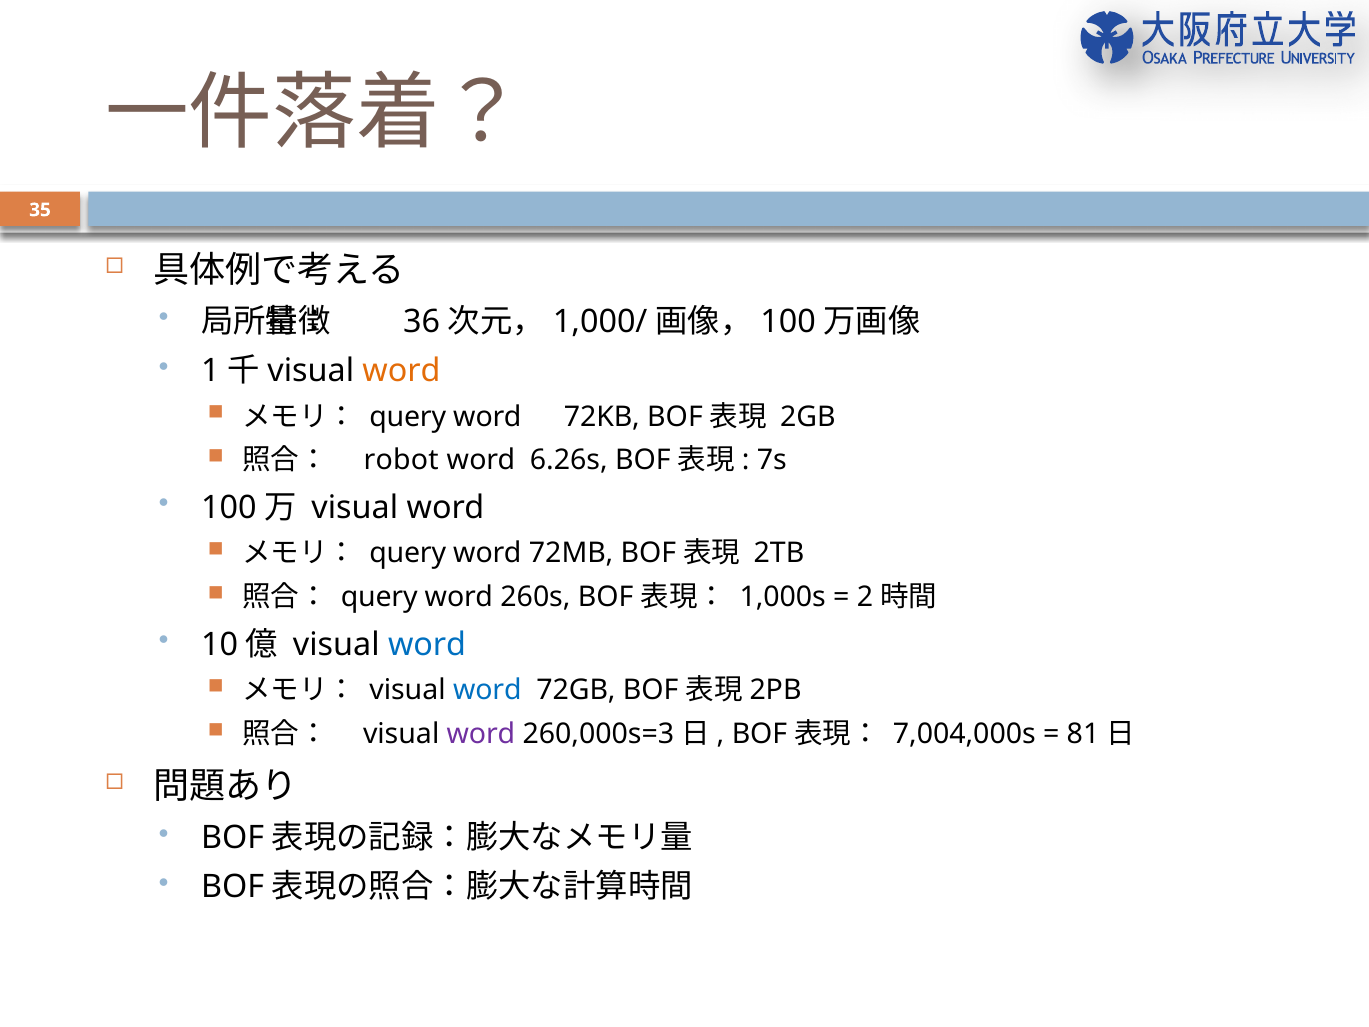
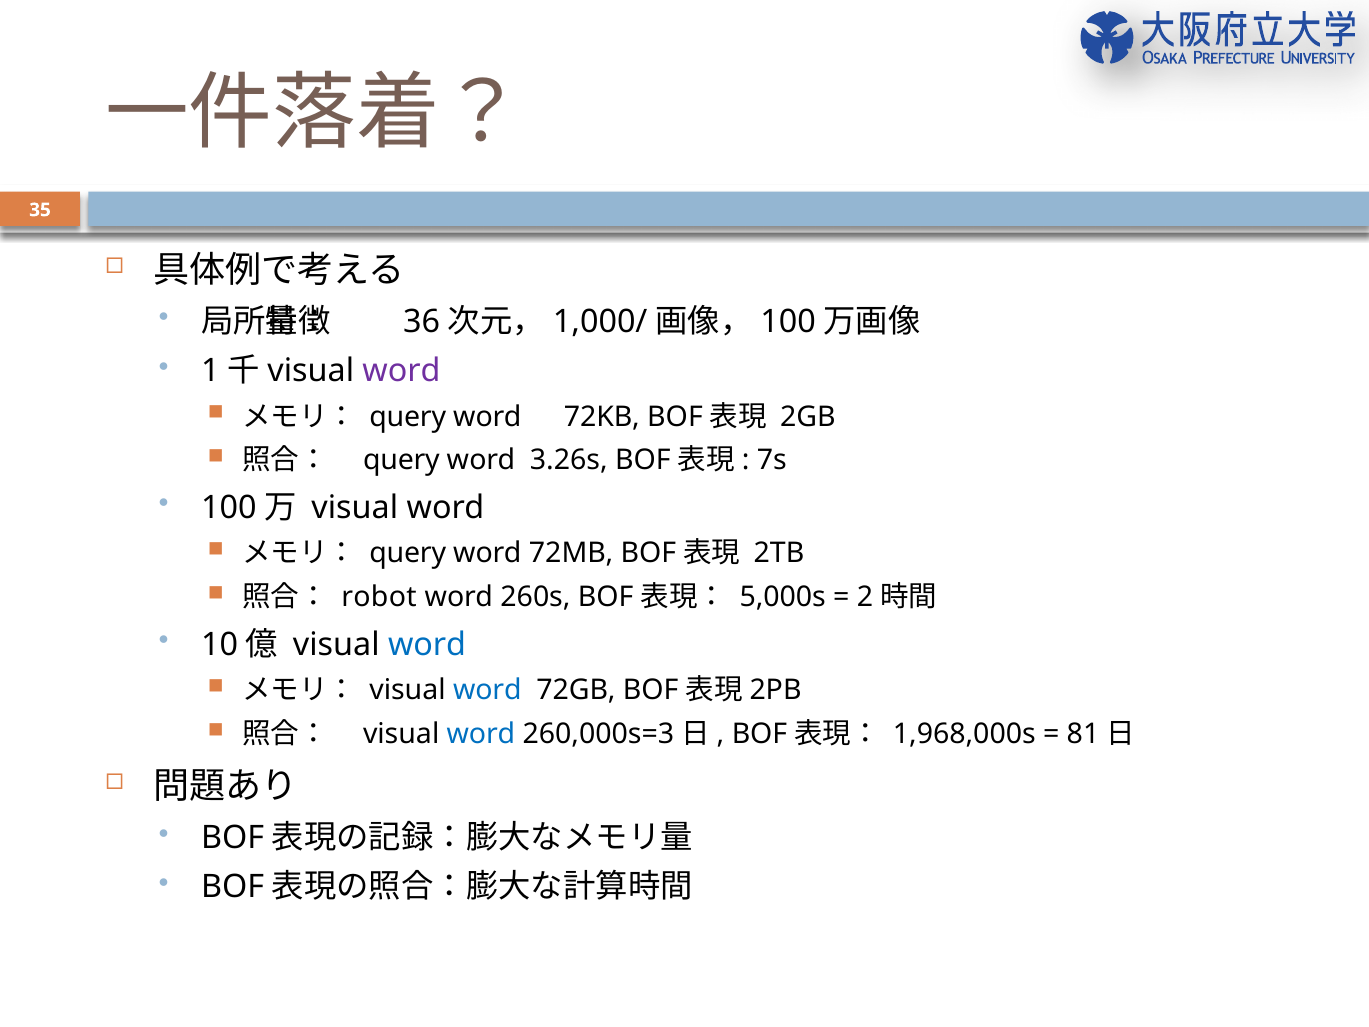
word at (401, 371) colour: orange -> purple
robot at (401, 460): robot -> query
6.26s: 6.26s -> 3.26s
query at (379, 597): query -> robot
1,000s: 1,000s -> 5,000s
word at (481, 734) colour: purple -> blue
7,004,000s: 7,004,000s -> 1,968,000s
